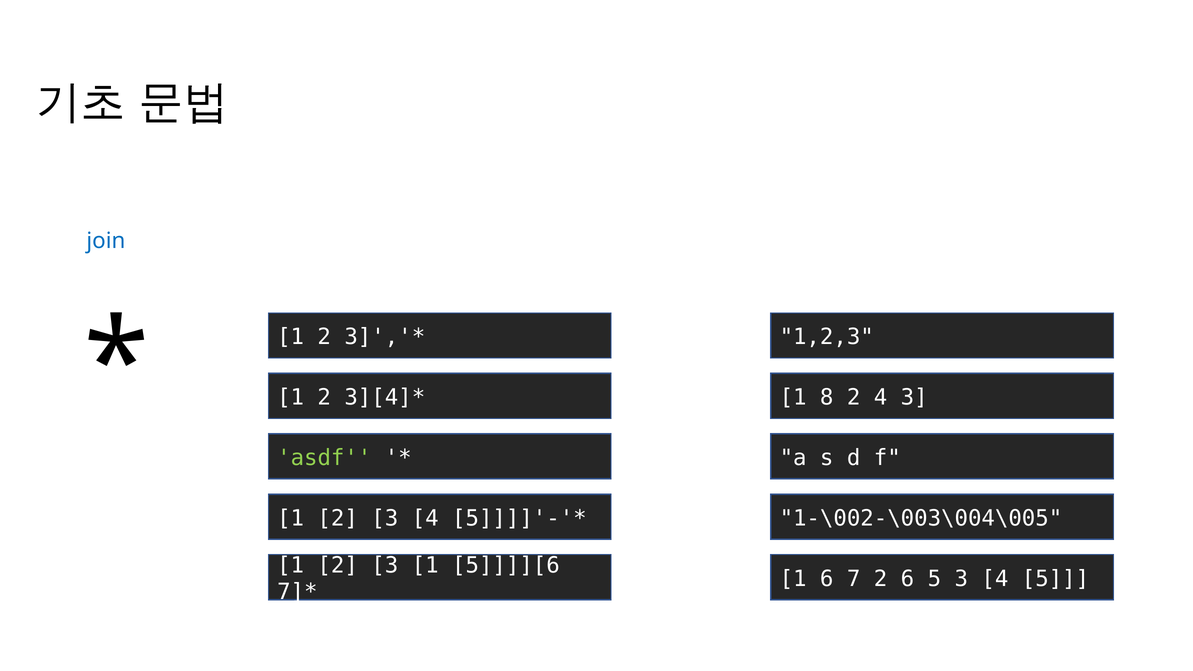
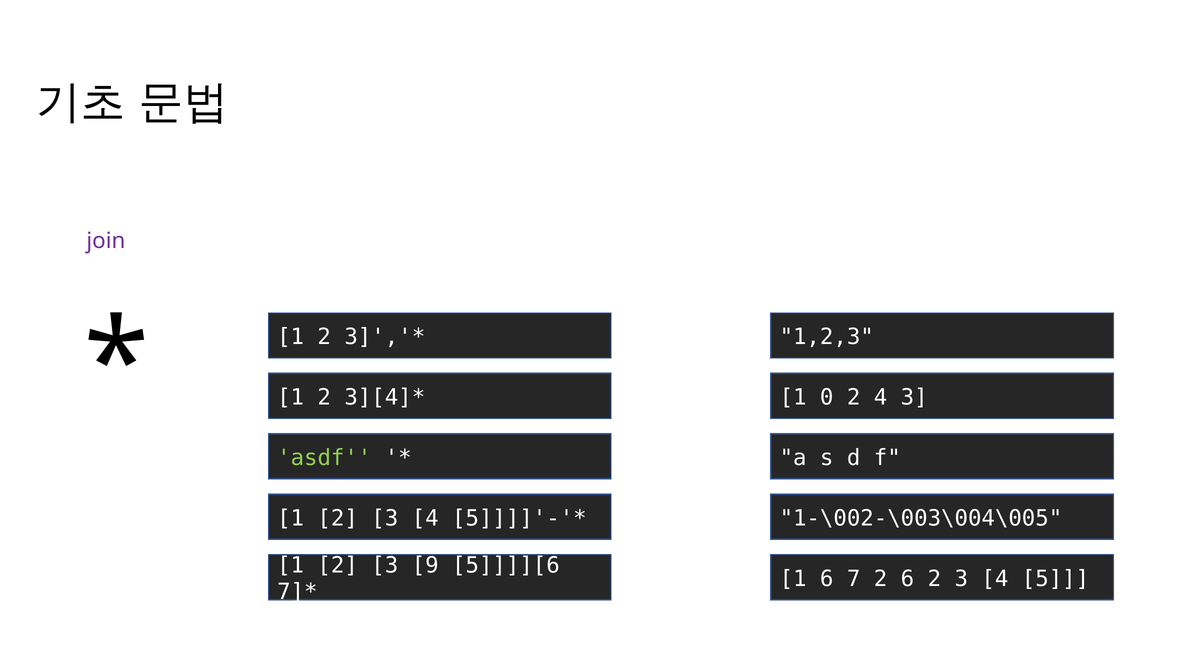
join colour: blue -> purple
8: 8 -> 0
3 1: 1 -> 9
6 5: 5 -> 2
